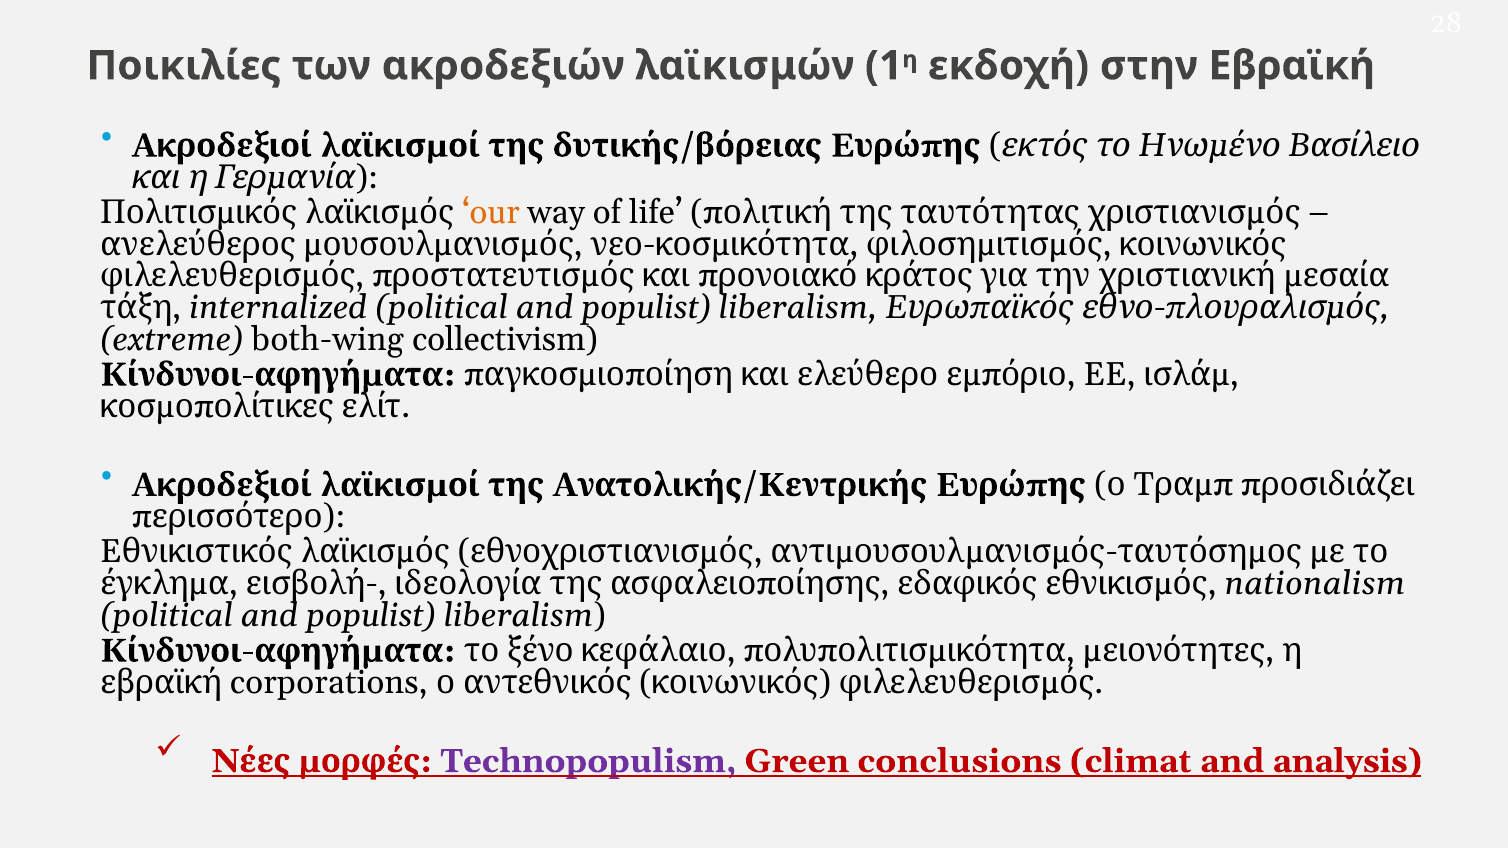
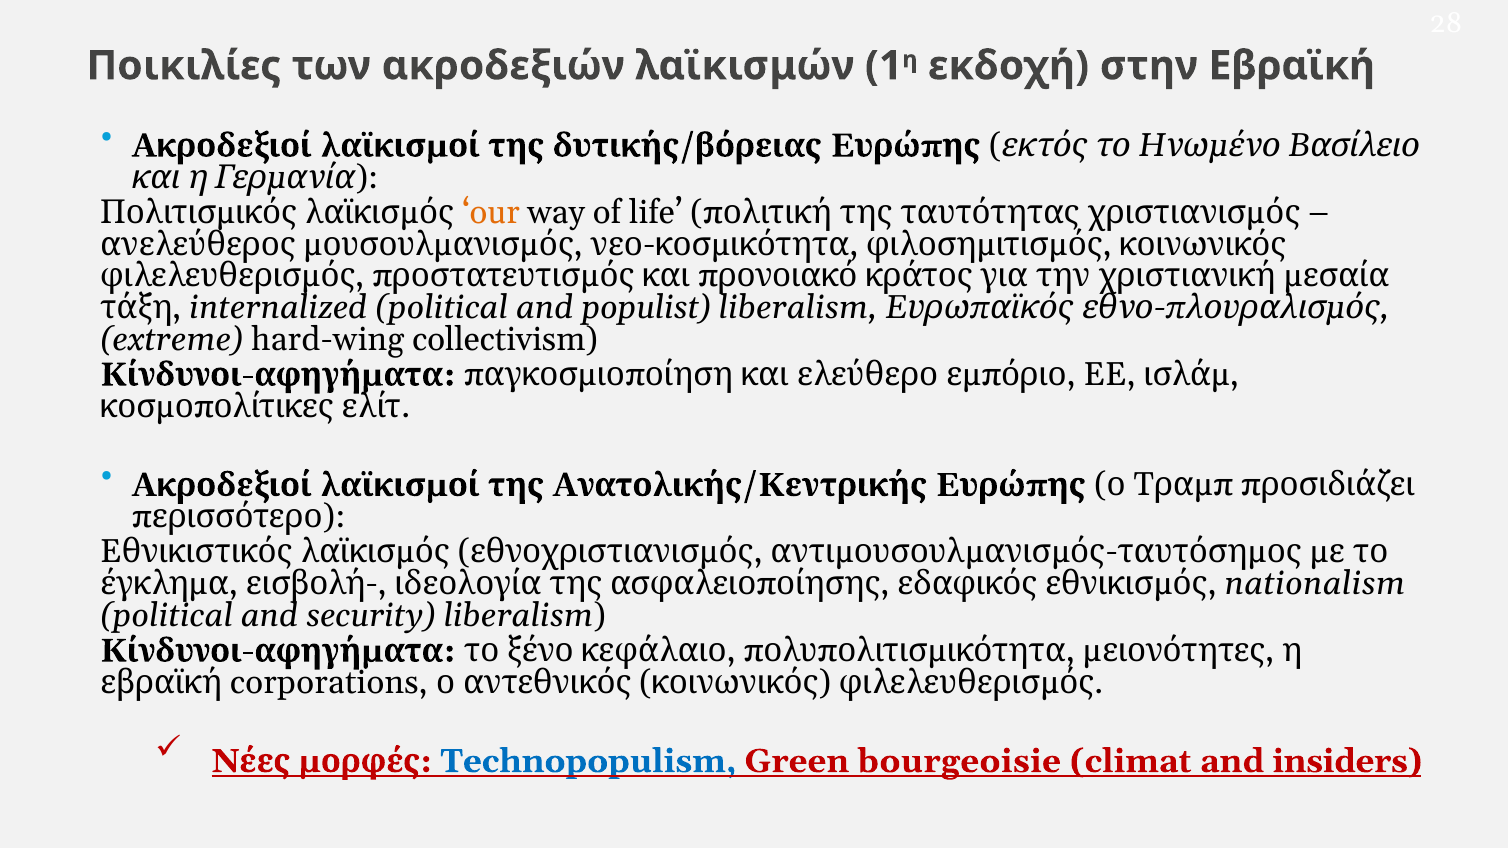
both-wing: both-wing -> hard-wing
populist at (371, 616): populist -> security
Technopopulism colour: purple -> blue
conclusions: conclusions -> bourgeoisie
analysis: analysis -> insiders
